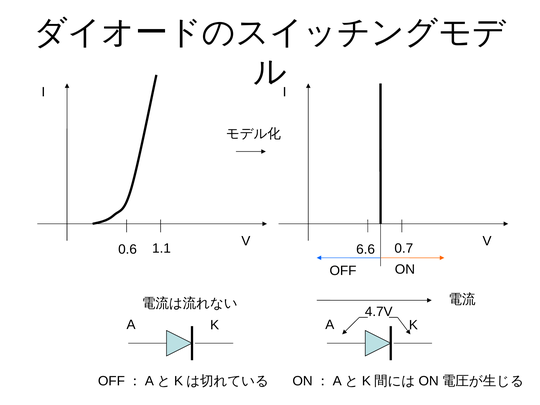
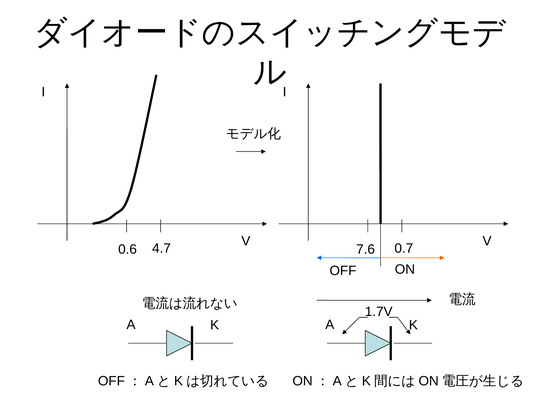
1.1: 1.1 -> 4.7
6.6: 6.6 -> 7.6
4.7V: 4.7V -> 1.7V
